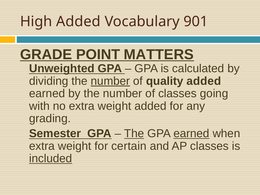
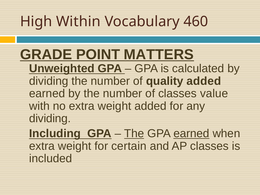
High Added: Added -> Within
901: 901 -> 460
number at (110, 81) underline: present -> none
going: going -> value
grading at (50, 119): grading -> dividing
Semester: Semester -> Including
included underline: present -> none
